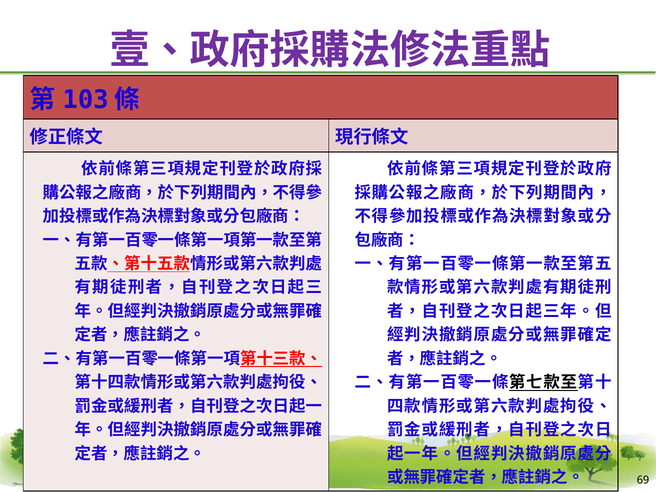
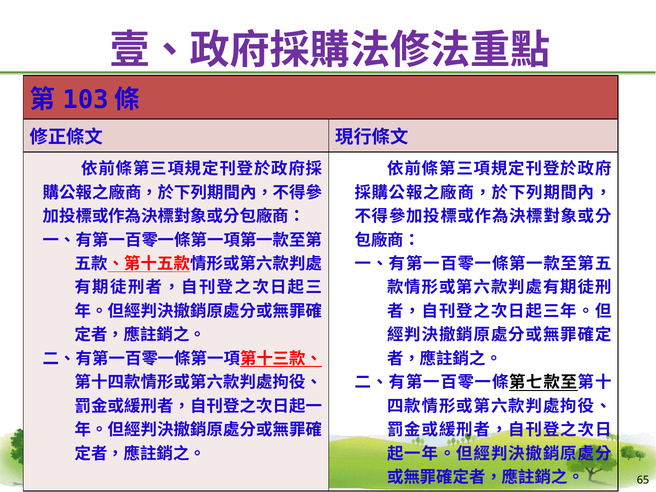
69: 69 -> 65
